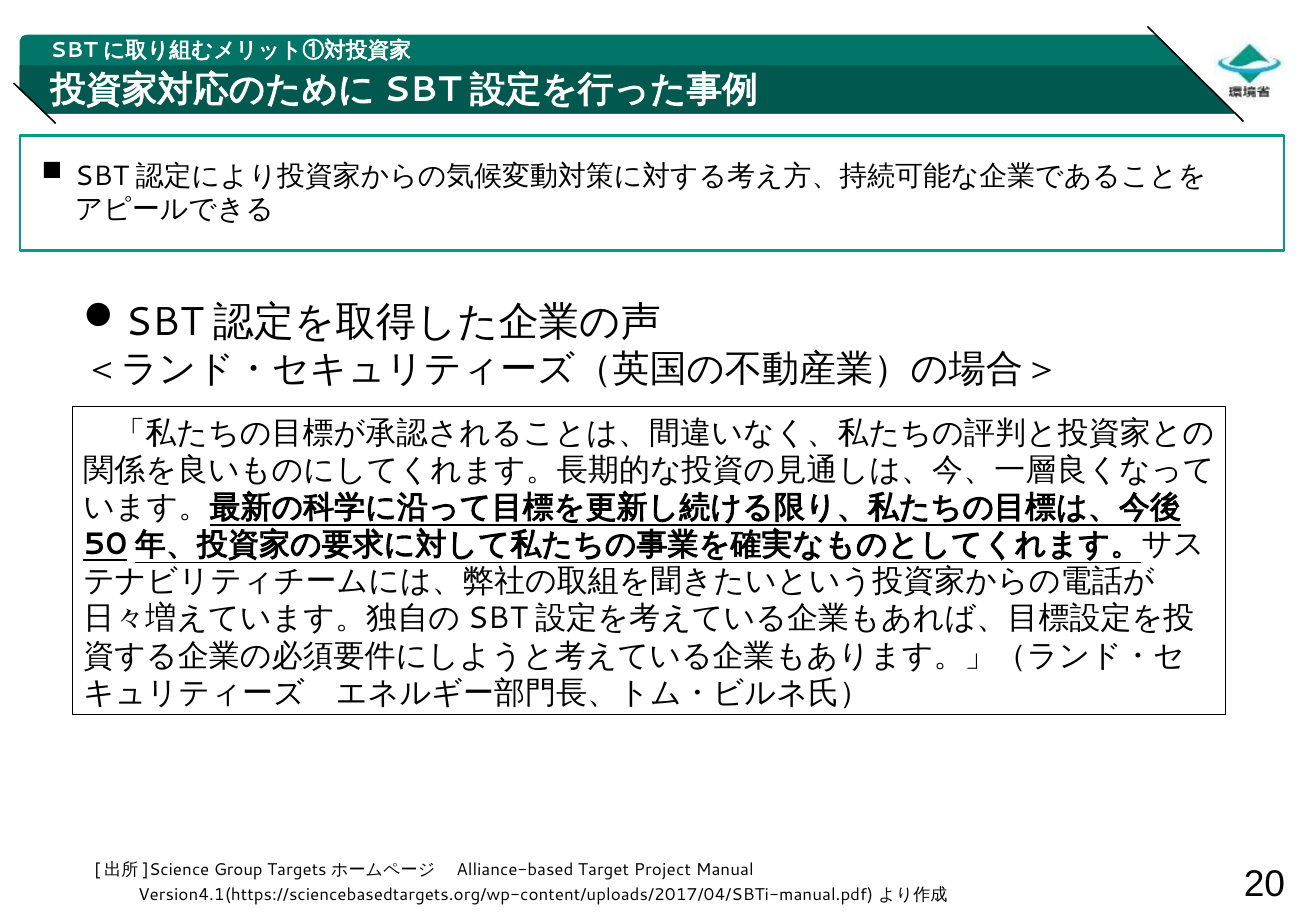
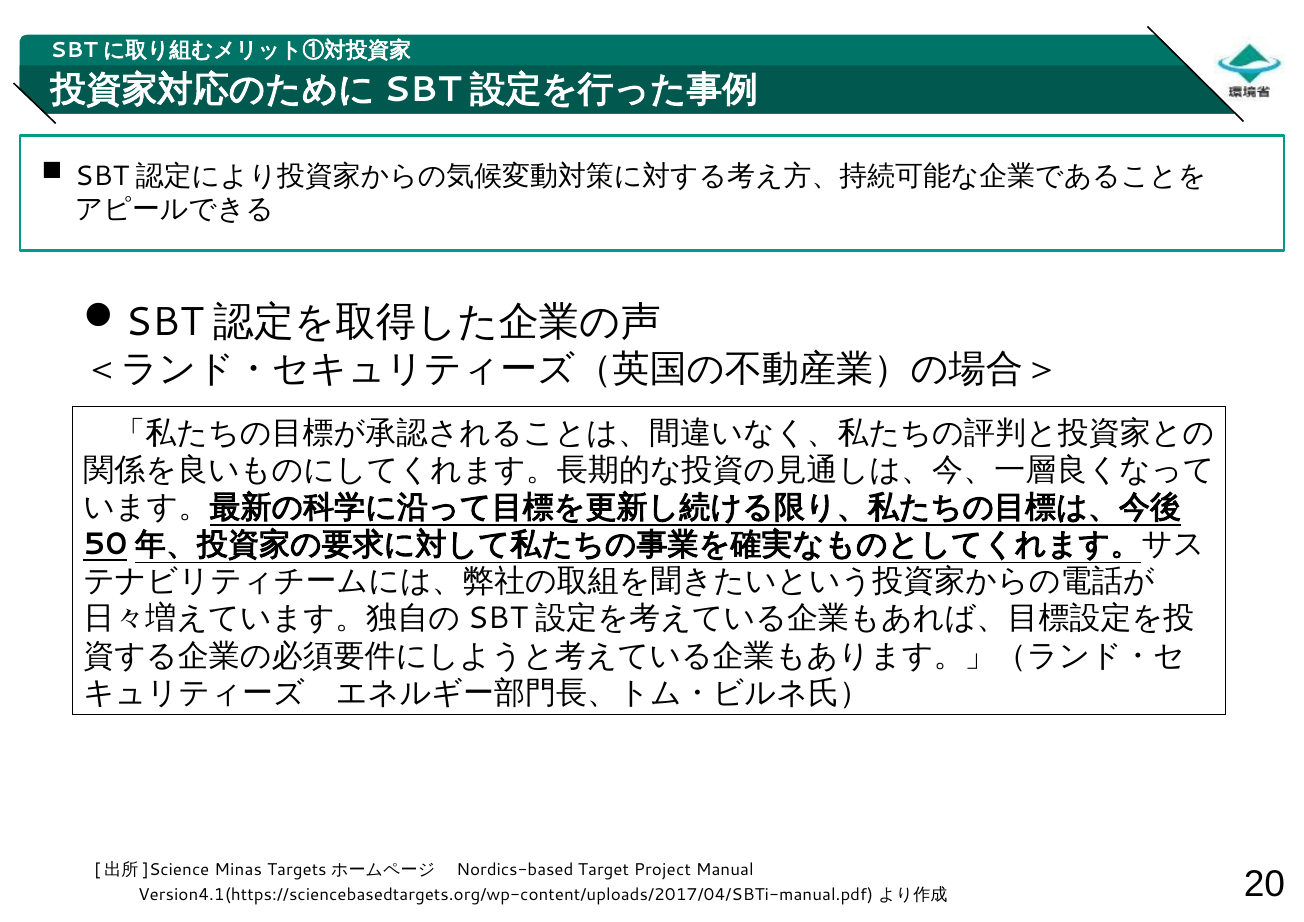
Group: Group -> Minas
Alliance-based: Alliance-based -> Nordics-based
